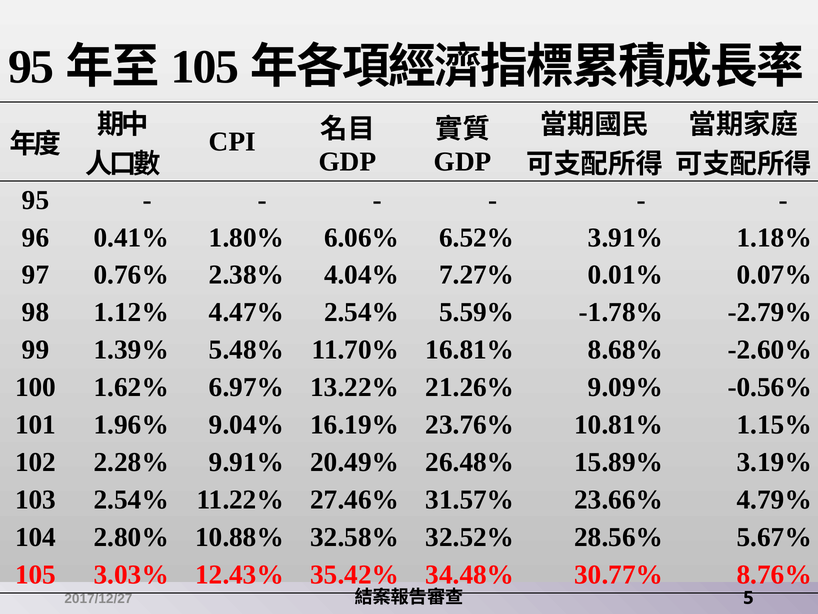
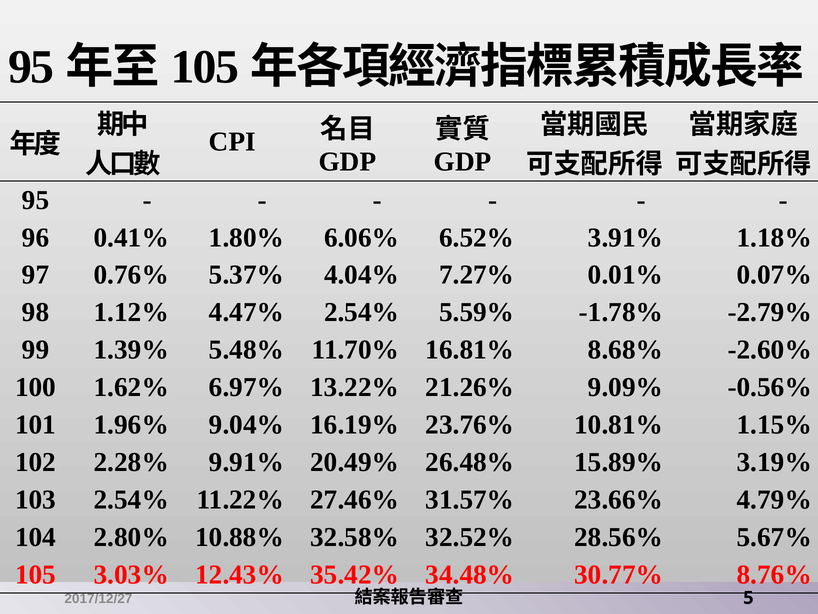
2.38%: 2.38% -> 5.37%
